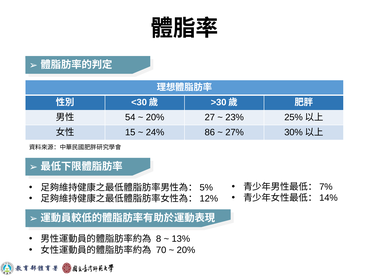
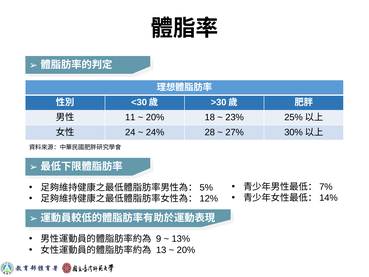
54: 54 -> 11
27: 27 -> 18
15: 15 -> 24
86: 86 -> 28
8: 8 -> 9
70: 70 -> 13
